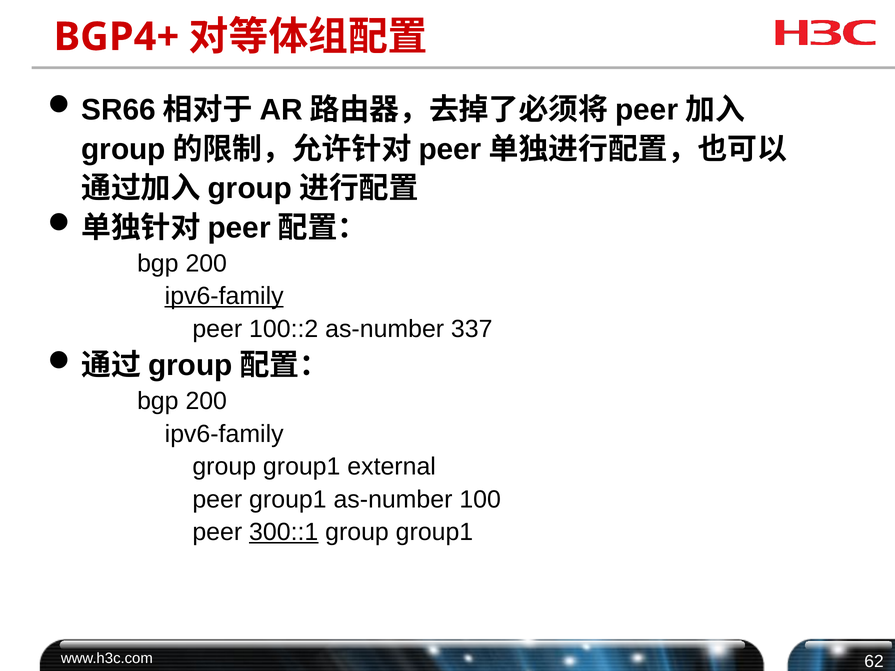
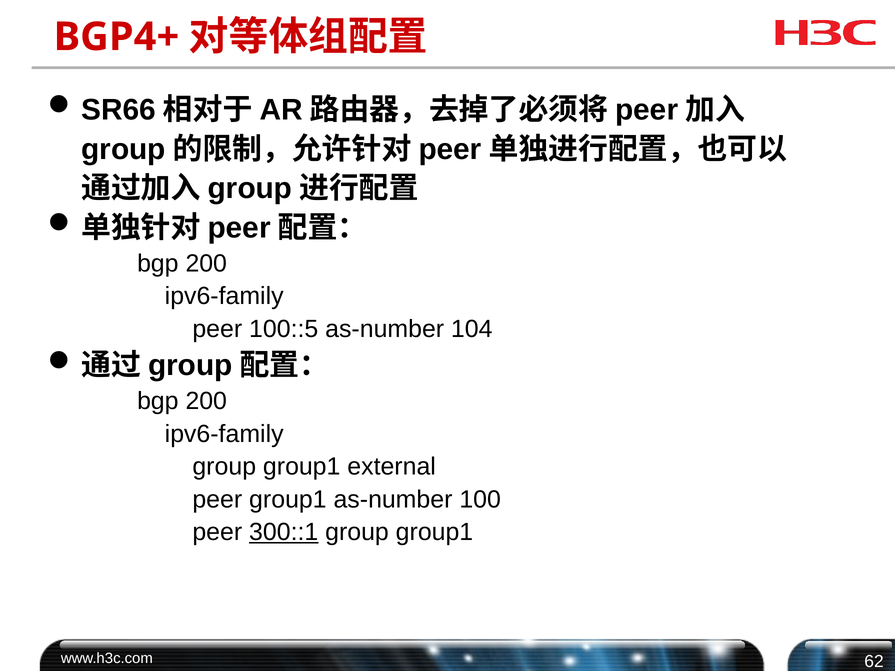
ipv6-family at (224, 296) underline: present -> none
100::2: 100::2 -> 100::5
337: 337 -> 104
